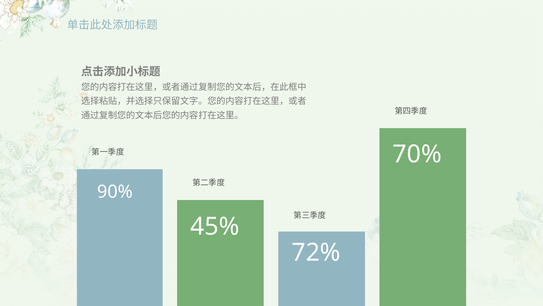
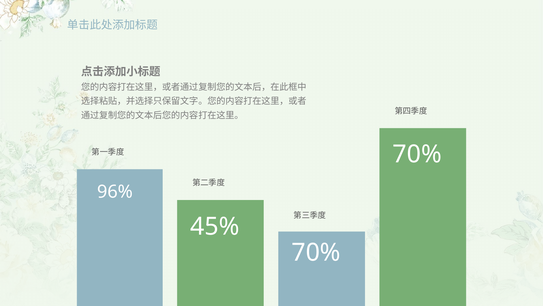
90%: 90% -> 96%
72% at (316, 252): 72% -> 70%
